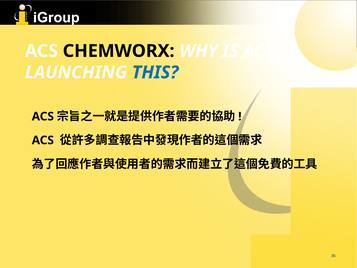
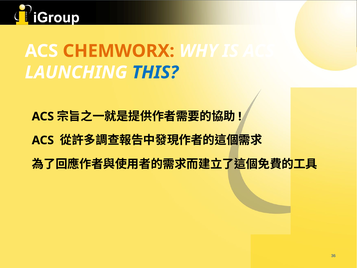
CHEMWORX colour: black -> orange
